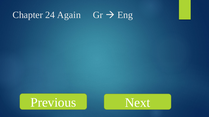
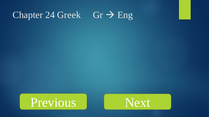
Again: Again -> Greek
